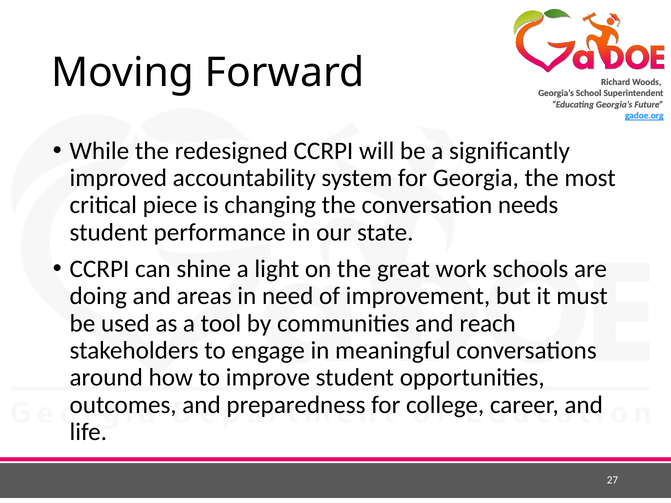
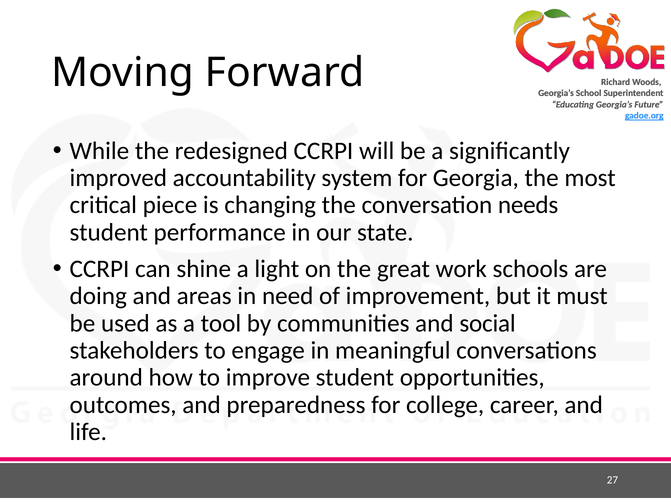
reach: reach -> social
